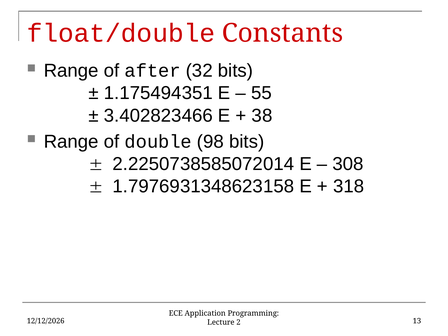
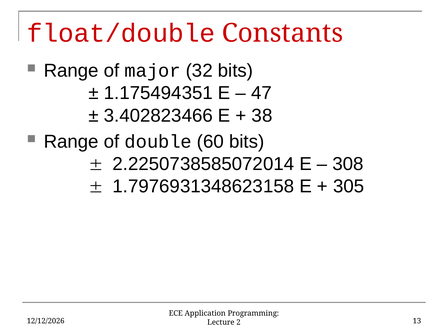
after: after -> major
55: 55 -> 47
98: 98 -> 60
318: 318 -> 305
